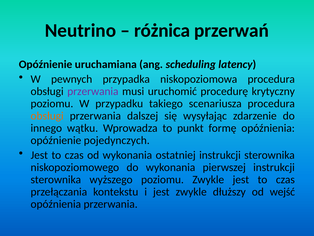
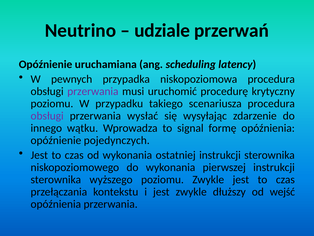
różnica: różnica -> udziale
obsługi at (47, 116) colour: orange -> purple
dalszej: dalszej -> wysłać
punkt: punkt -> signal
